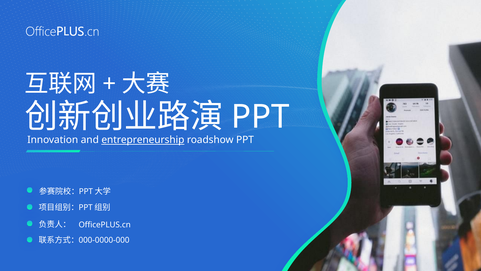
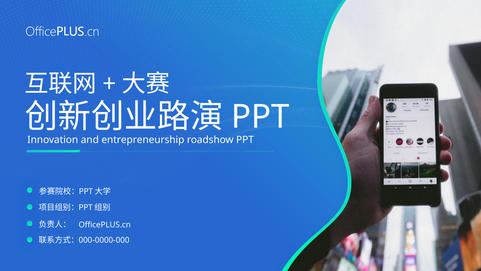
entrepreneurship underline: present -> none
